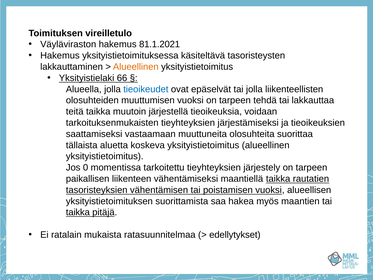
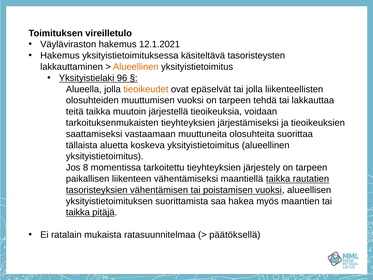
81.1.2021: 81.1.2021 -> 12.1.2021
66: 66 -> 96
tieoikeudet colour: blue -> orange
0: 0 -> 8
edellytykset: edellytykset -> päätöksellä
